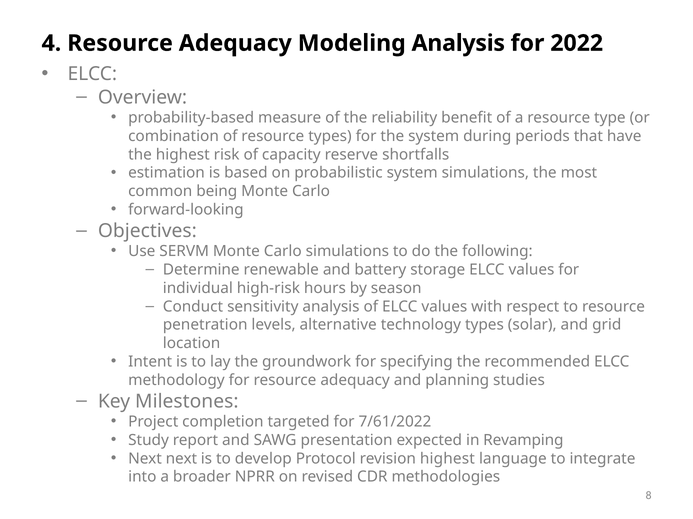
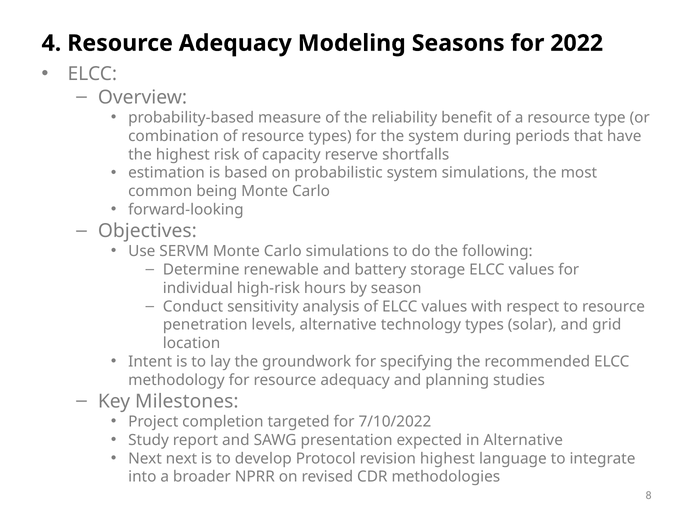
Modeling Analysis: Analysis -> Seasons
7/61/2022: 7/61/2022 -> 7/10/2022
in Revamping: Revamping -> Alternative
